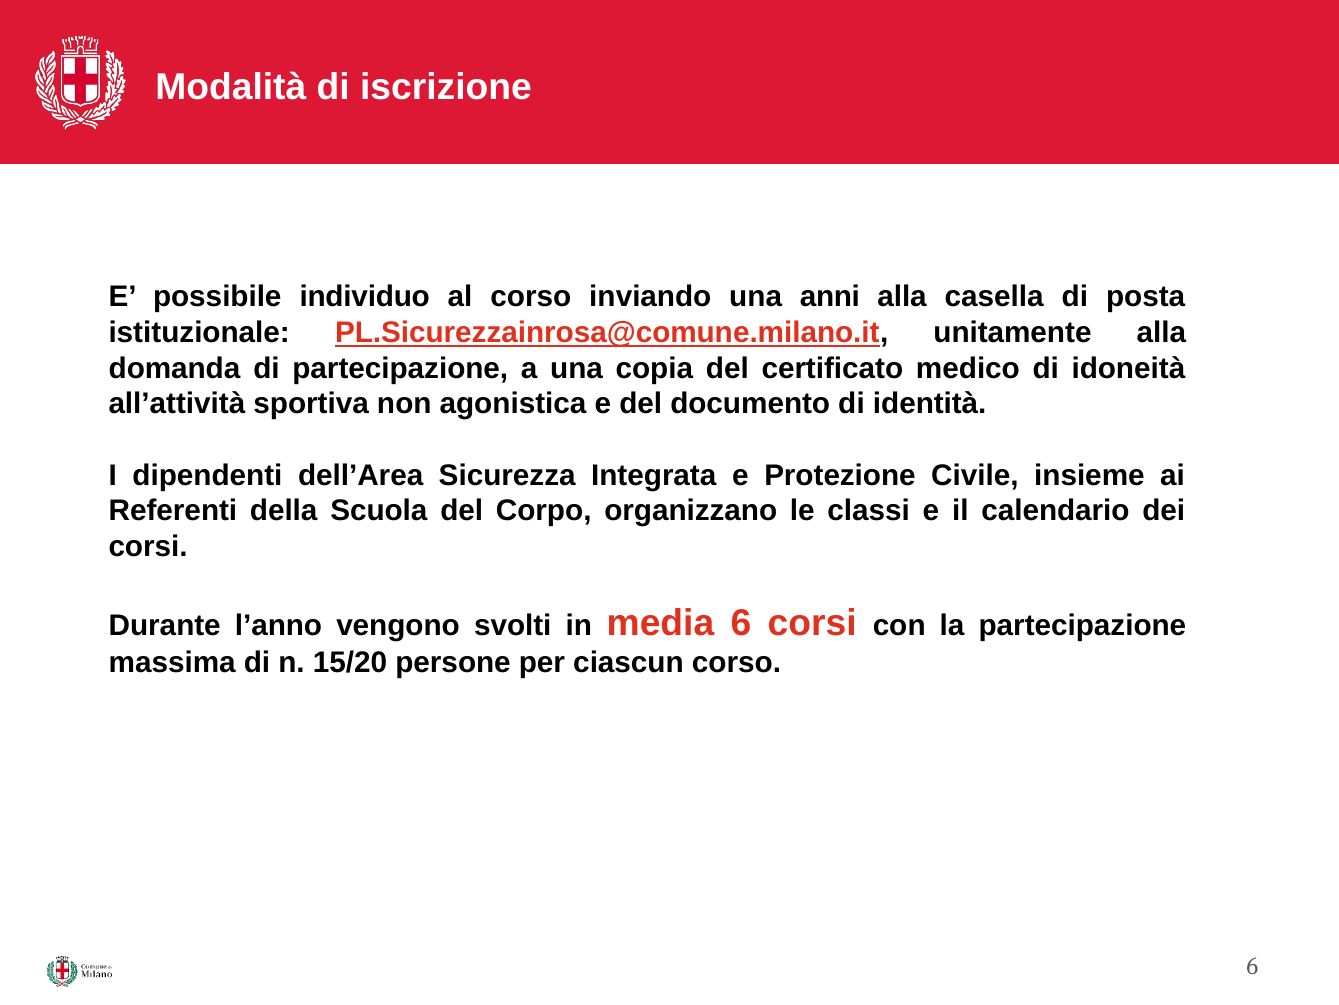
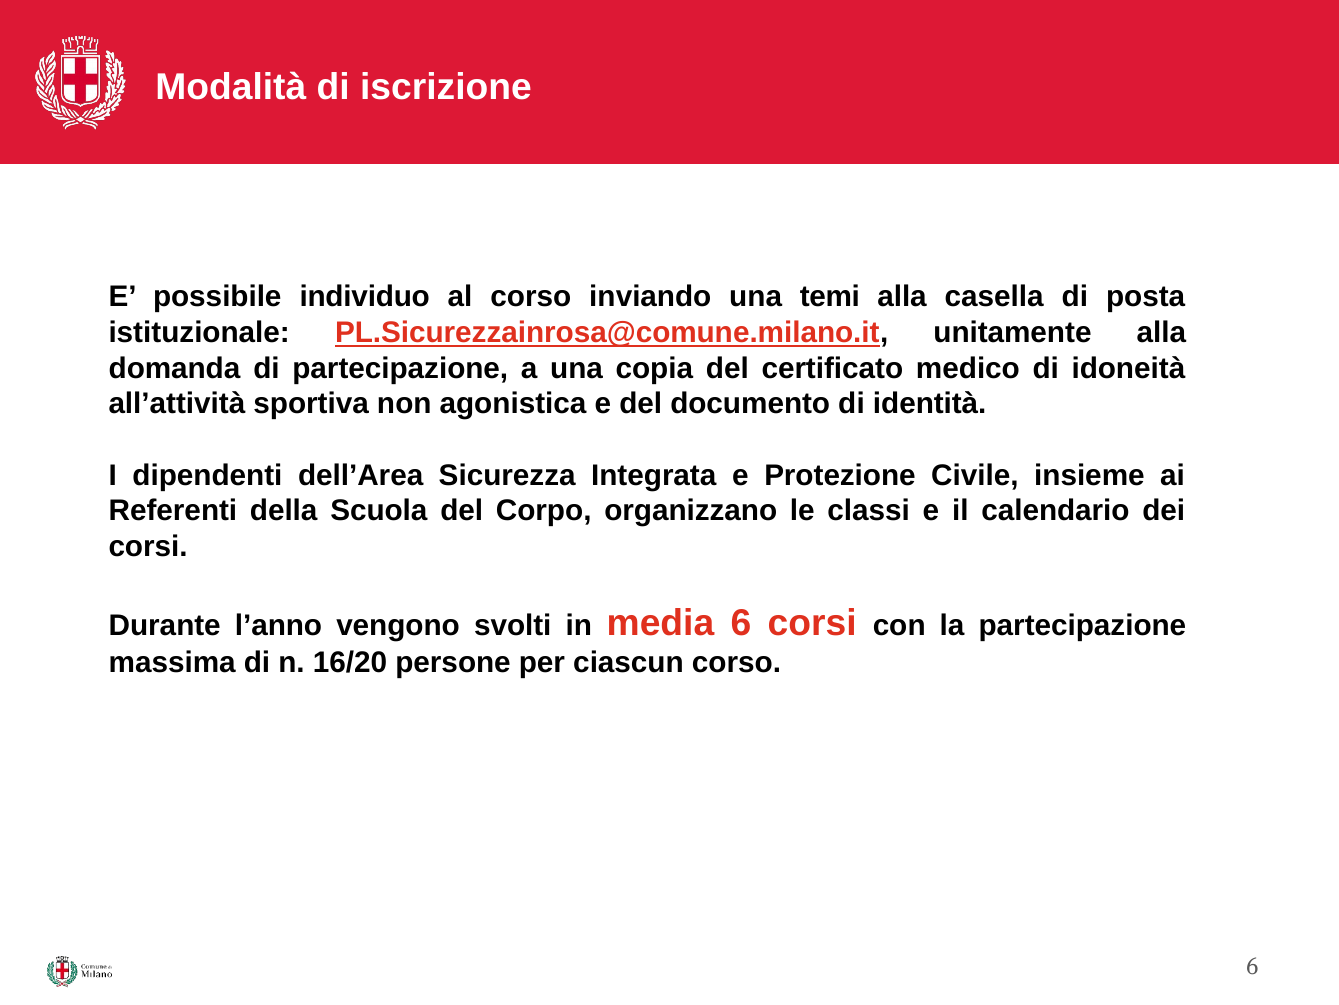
anni: anni -> temi
15/20: 15/20 -> 16/20
